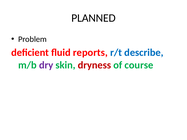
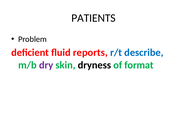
PLANNED: PLANNED -> PATIENTS
dryness colour: red -> black
course: course -> format
